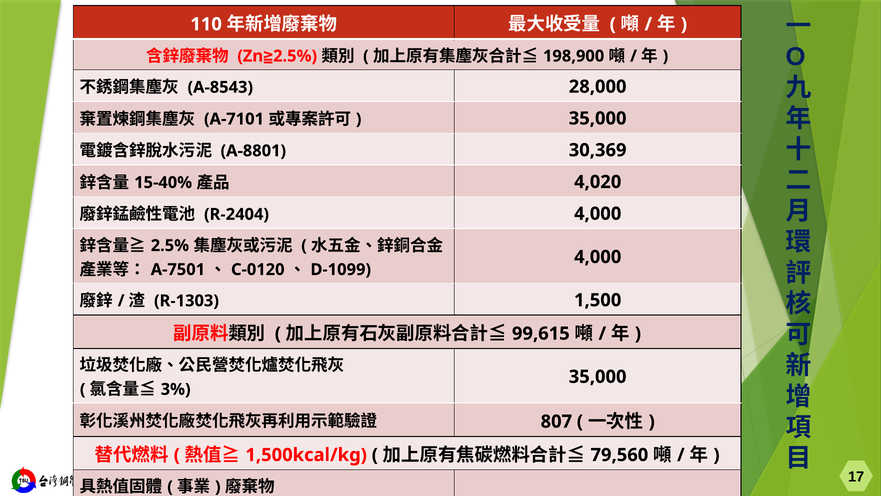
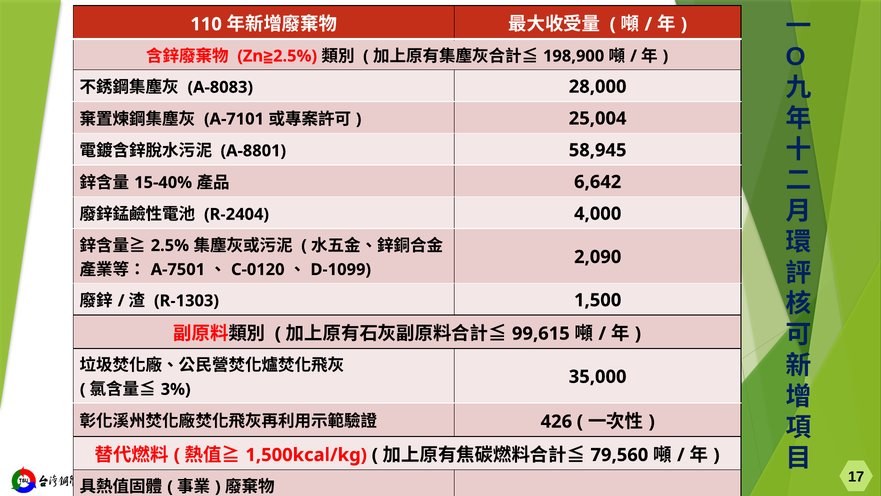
A-8543: A-8543 -> A-8083
35,000 at (598, 118): 35,000 -> 25,004
30,369: 30,369 -> 58,945
4,020: 4,020 -> 6,642
4,000 at (598, 257): 4,000 -> 2,090
807: 807 -> 426
